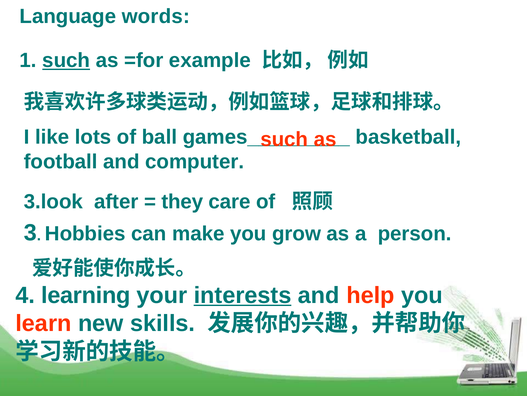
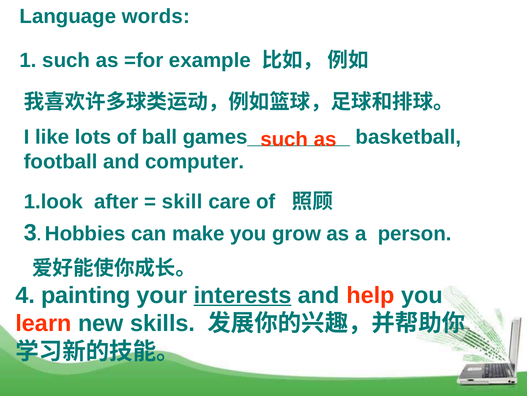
such at (66, 60) underline: present -> none
3.look: 3.look -> 1.look
they: they -> skill
learning: learning -> painting
